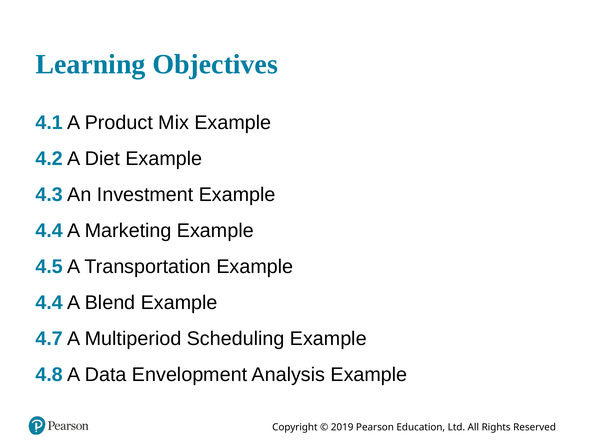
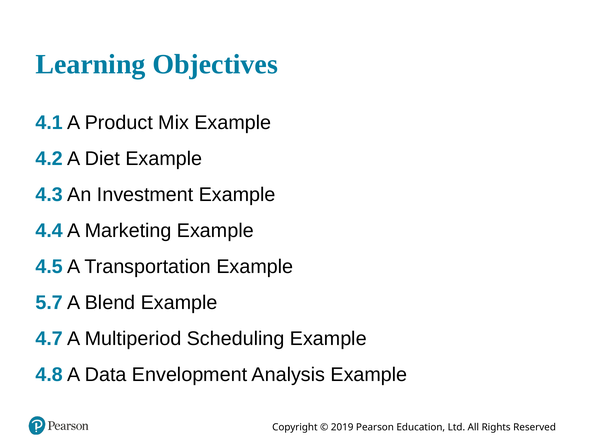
4.4 at (49, 303): 4.4 -> 5.7
